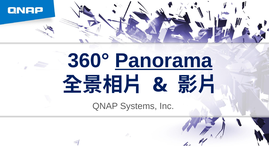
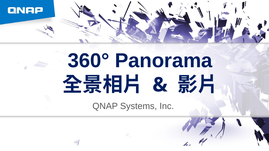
Panorama underline: present -> none
